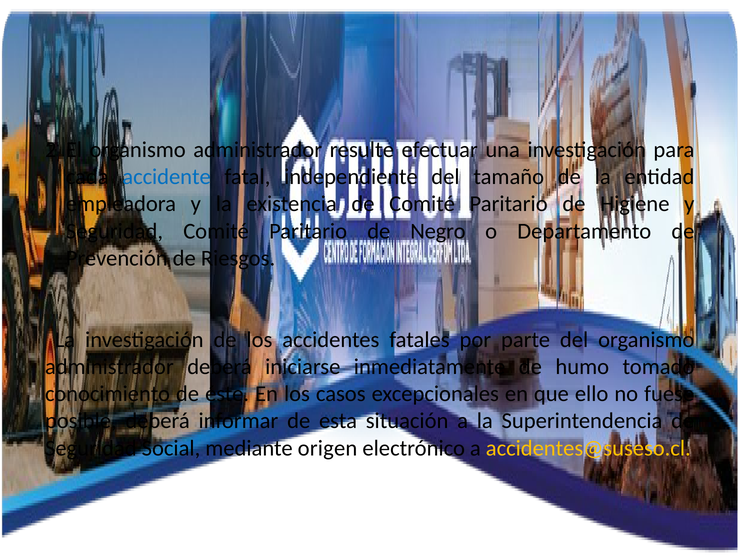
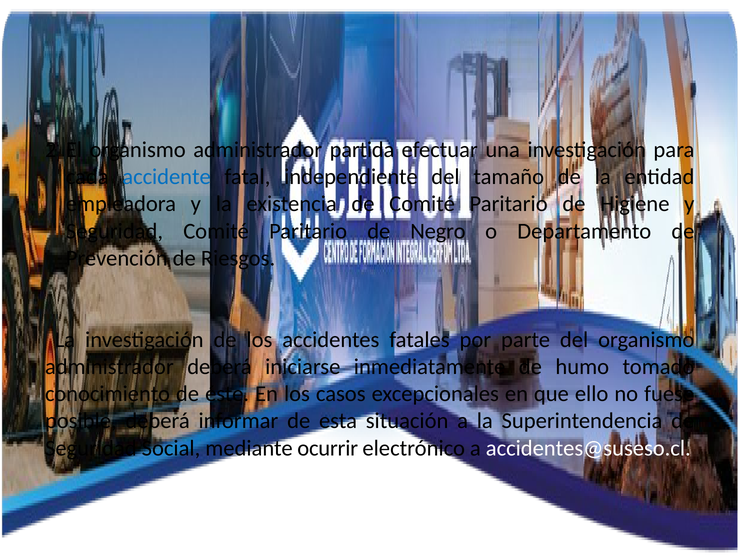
resulte: resulte -> partida
origen: origen -> ocurrir
accidentes@suseso.cl colour: yellow -> white
